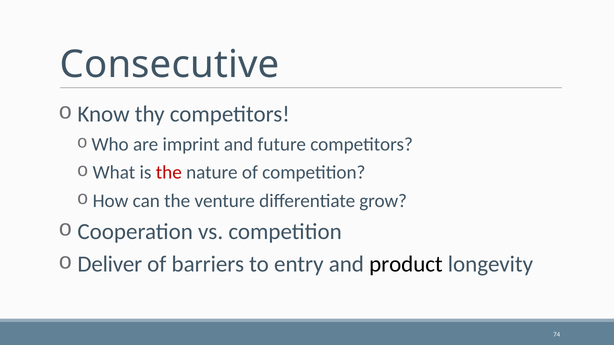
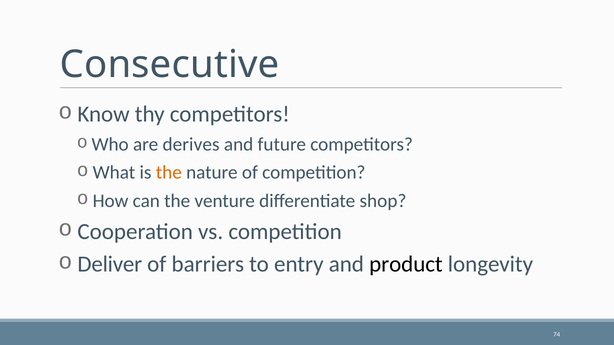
imprint: imprint -> derives
the at (169, 173) colour: red -> orange
grow: grow -> shop
